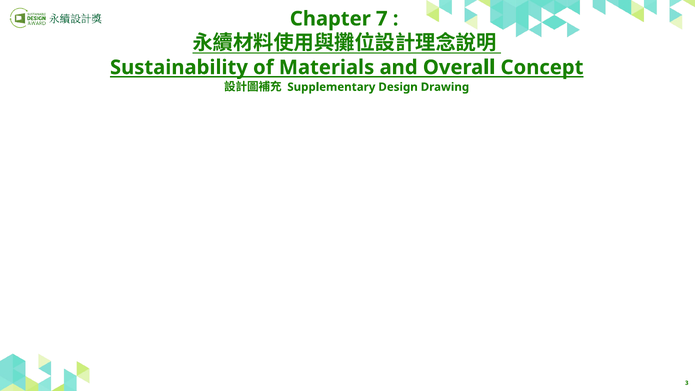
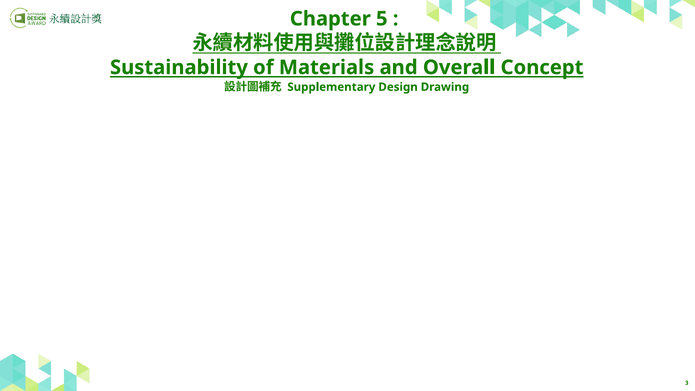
7: 7 -> 5
